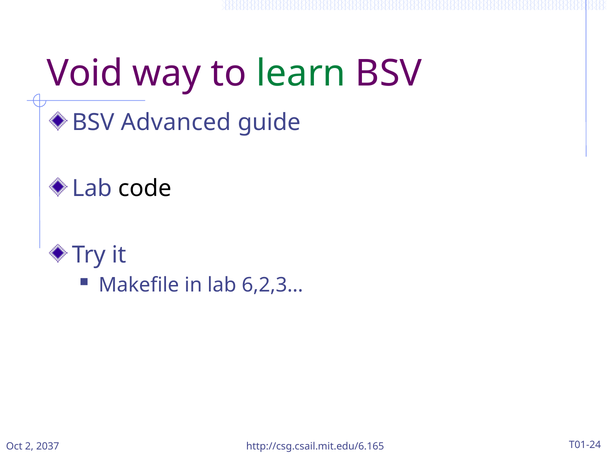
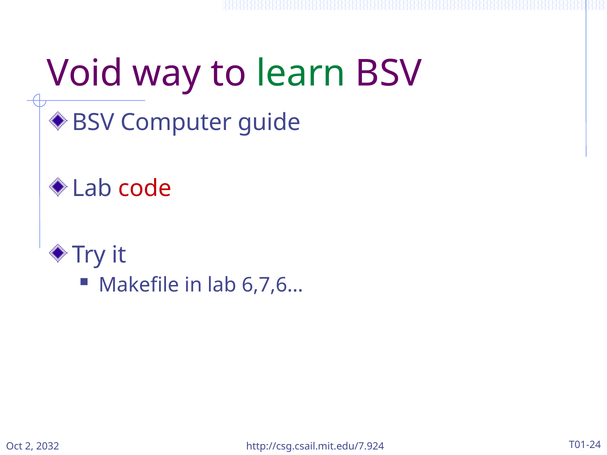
Advanced: Advanced -> Computer
code colour: black -> red
6,2,3…: 6,2,3… -> 6,7,6…
2037: 2037 -> 2032
http://csg.csail.mit.edu/6.165: http://csg.csail.mit.edu/6.165 -> http://csg.csail.mit.edu/7.924
